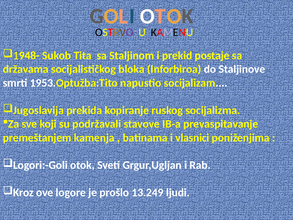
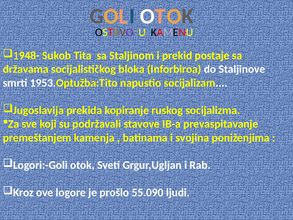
vlasnici: vlasnici -> svojina
13.249: 13.249 -> 55.090
